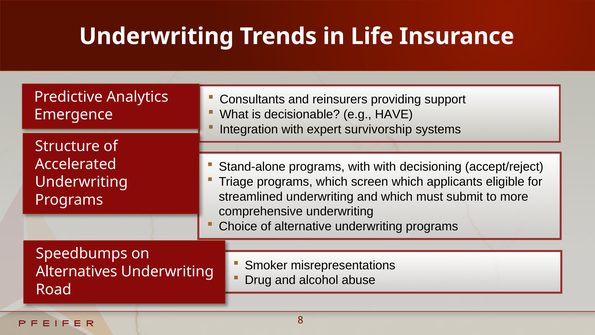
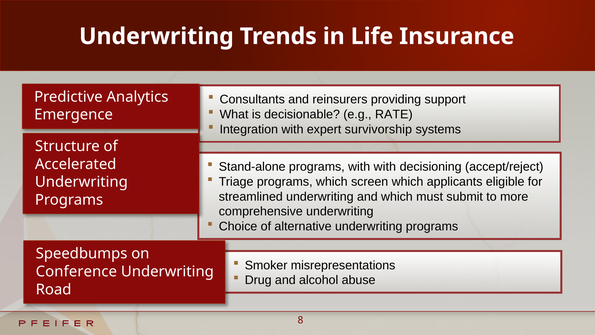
HAVE: HAVE -> RATE
Alternatives: Alternatives -> Conference
